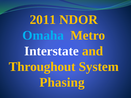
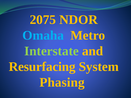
2011: 2011 -> 2075
Interstate colour: white -> light green
Throughout: Throughout -> Resurfacing
